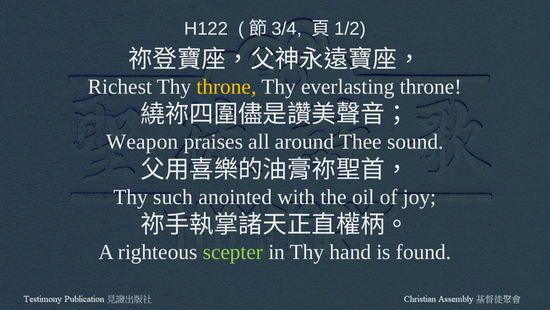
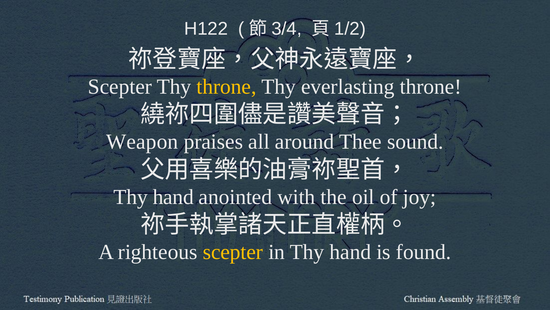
Richest at (120, 87): Richest -> Scepter
such at (173, 197): such -> hand
scepter at (233, 252) colour: light green -> yellow
